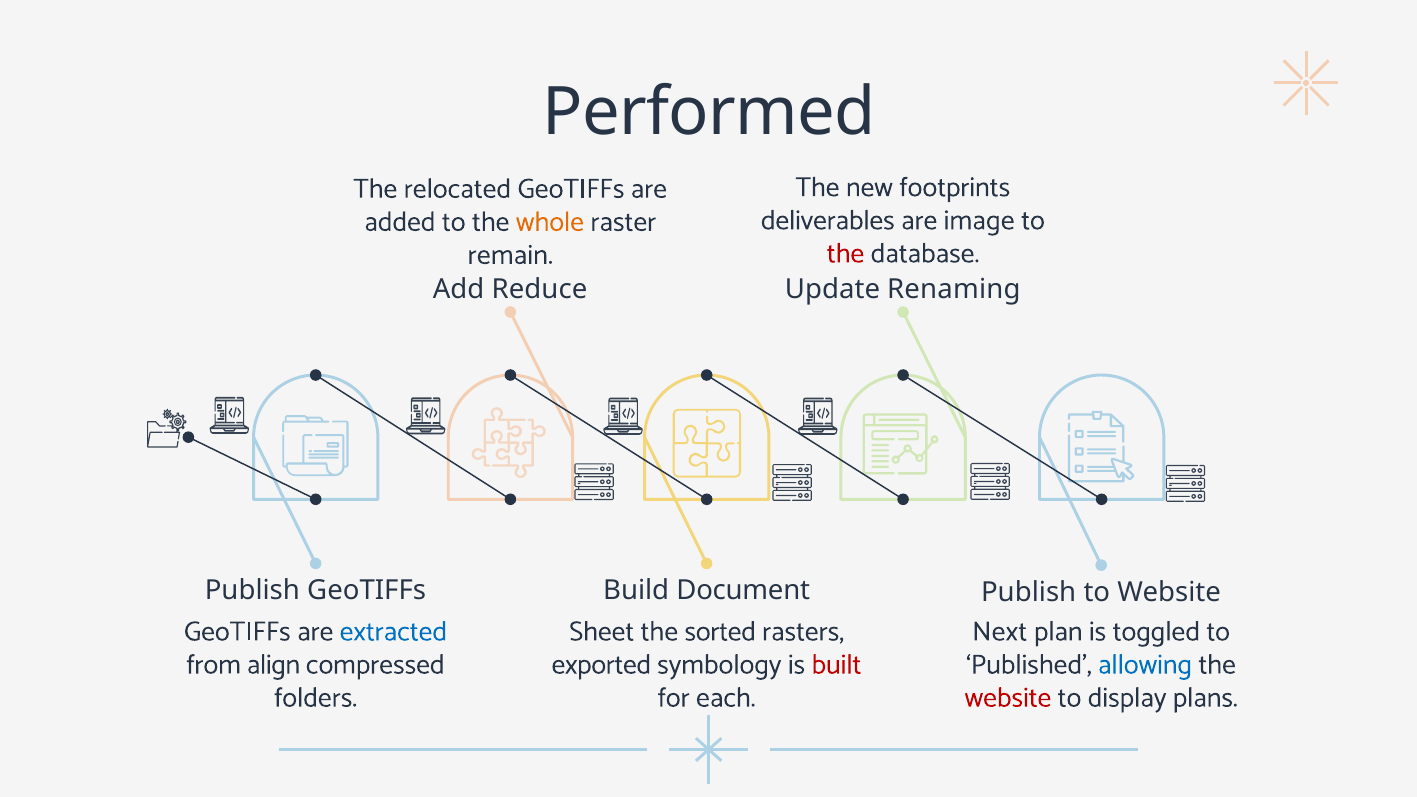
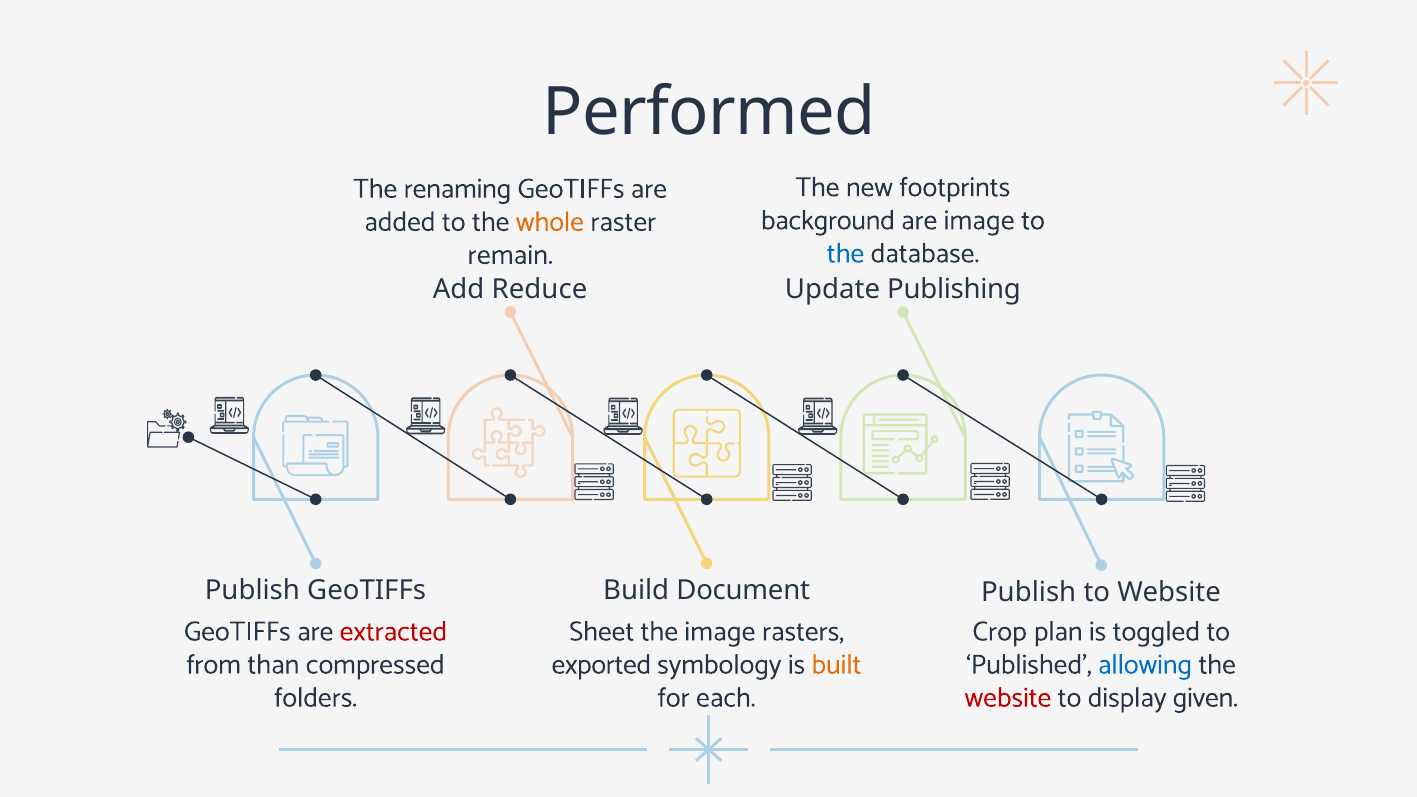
relocated: relocated -> renaming
deliverables: deliverables -> background
the at (846, 253) colour: red -> blue
Renaming: Renaming -> Publishing
extracted colour: blue -> red
the sorted: sorted -> image
Next: Next -> Crop
align: align -> than
built colour: red -> orange
plans: plans -> given
